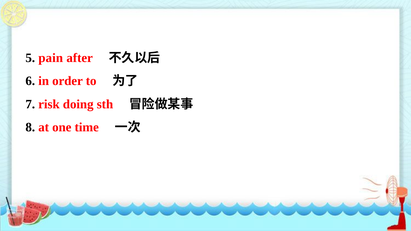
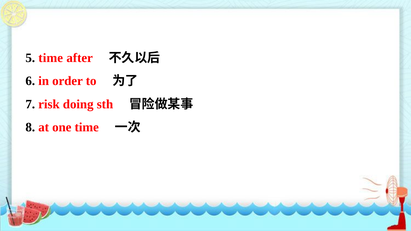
5 pain: pain -> time
